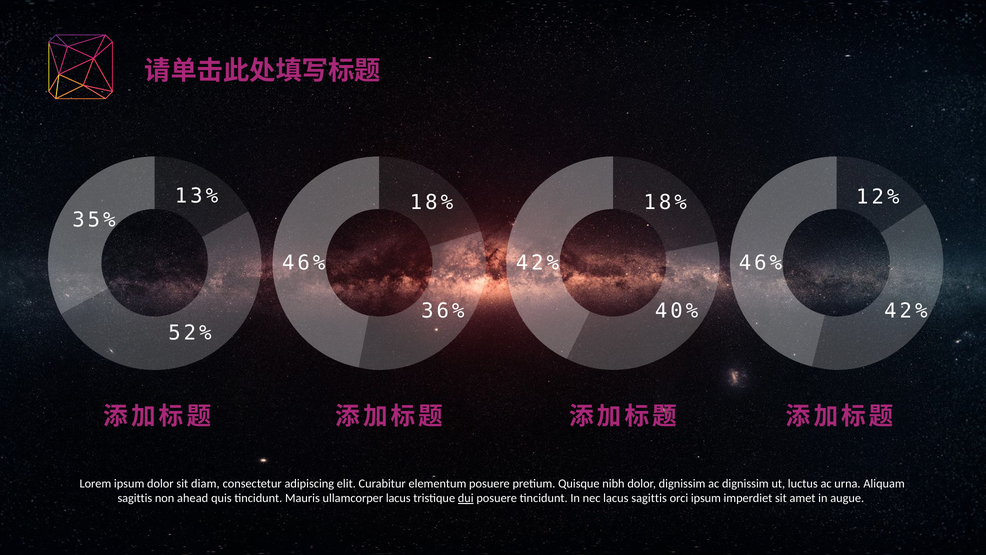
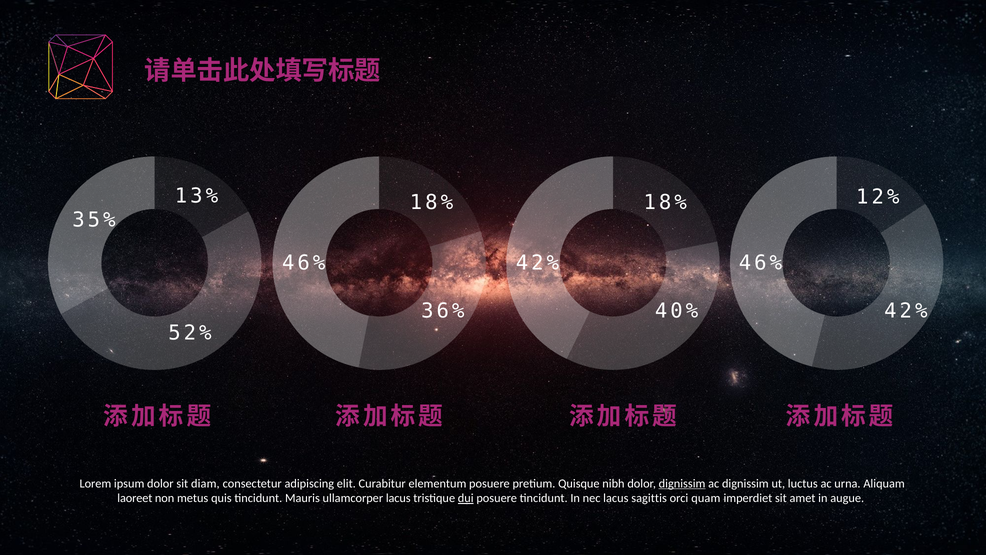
dignissim at (682, 483) underline: none -> present
sagittis at (135, 498): sagittis -> laoreet
ahead: ahead -> metus
orci ipsum: ipsum -> quam
